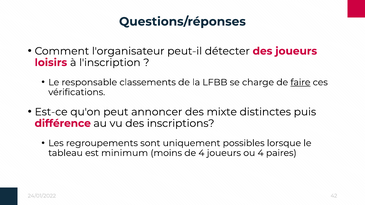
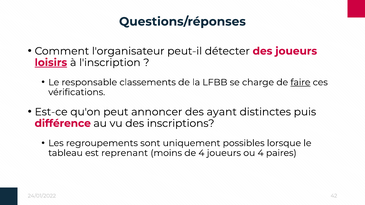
loisirs underline: none -> present
mixte: mixte -> ayant
minimum: minimum -> reprenant
